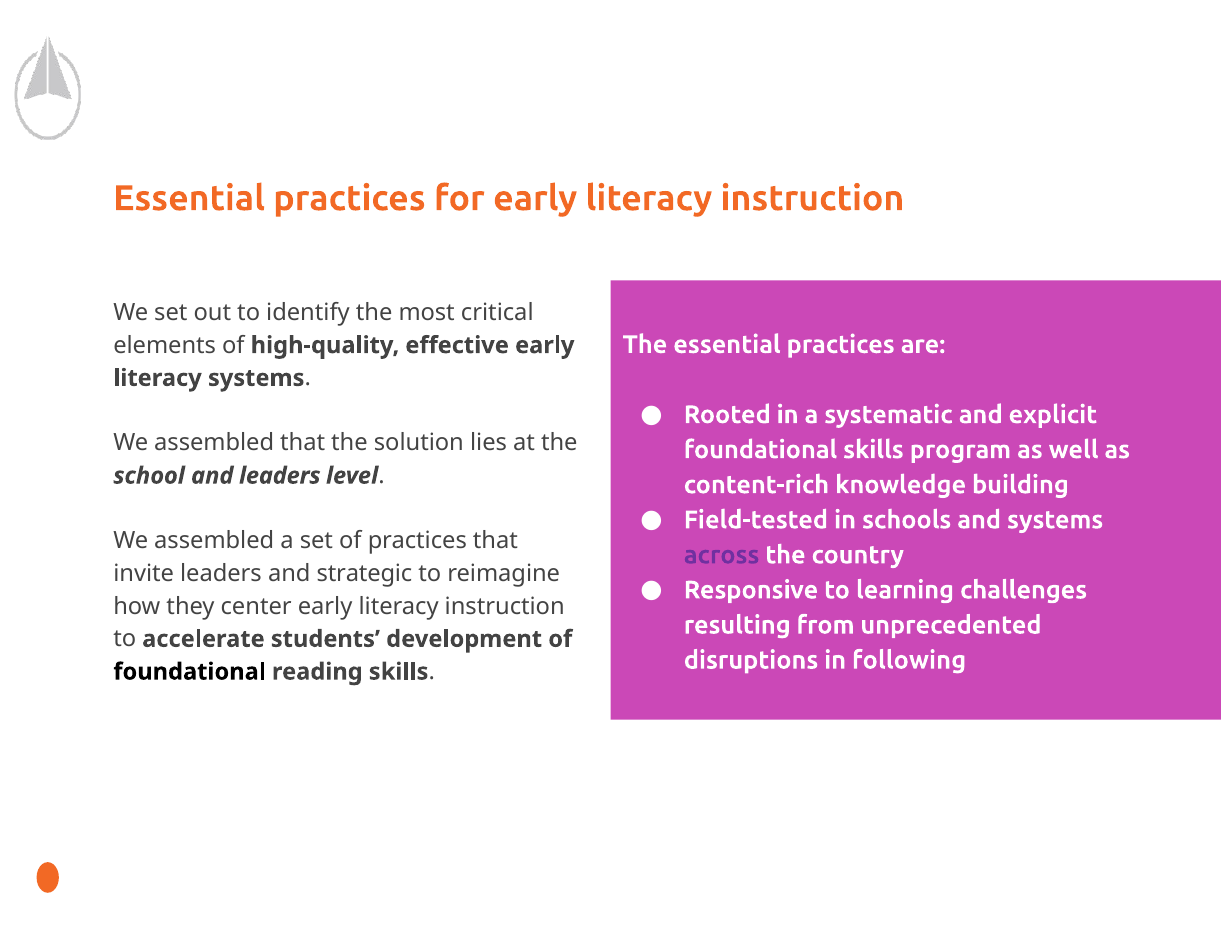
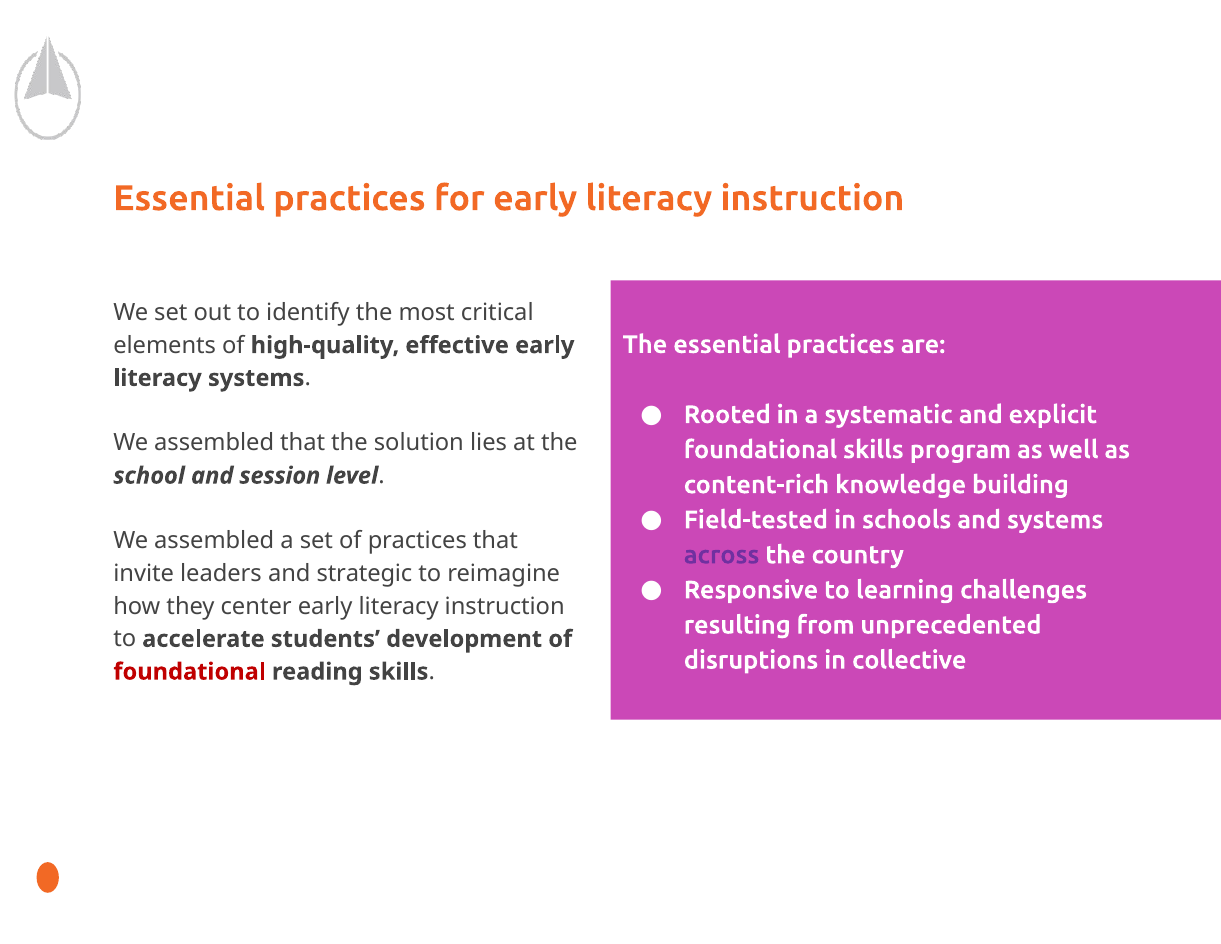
and leaders: leaders -> session
following: following -> collective
foundational at (190, 671) colour: black -> red
